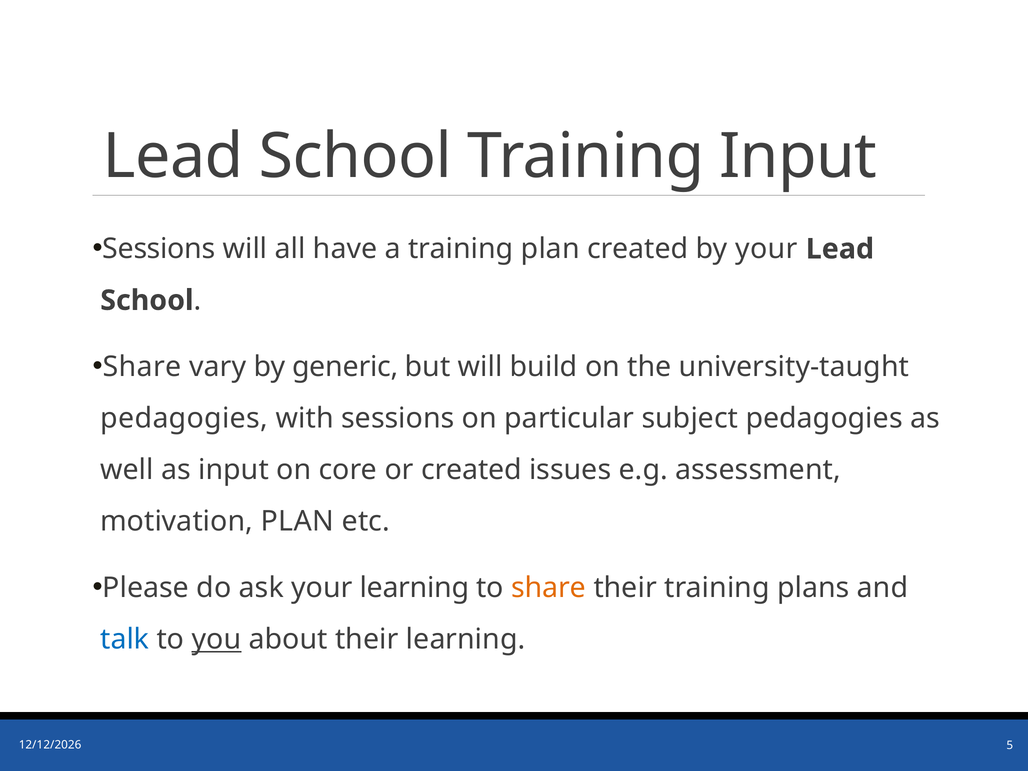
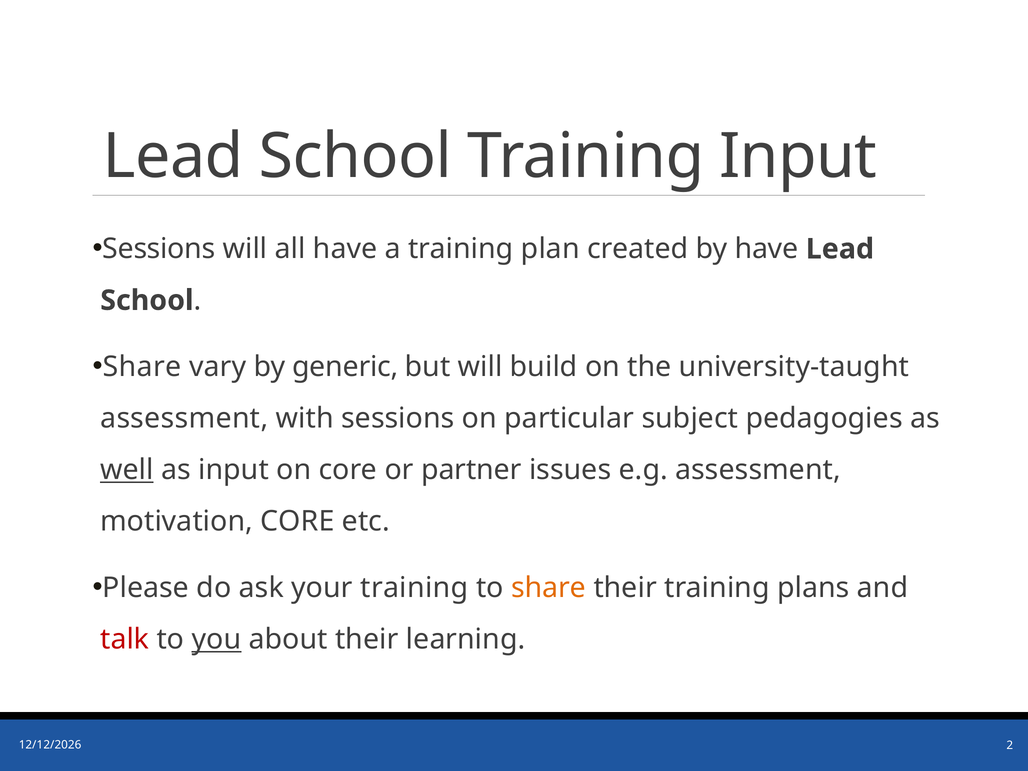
by your: your -> have
pedagogies at (184, 418): pedagogies -> assessment
well underline: none -> present
or created: created -> partner
motivation PLAN: PLAN -> CORE
your learning: learning -> training
talk colour: blue -> red
5: 5 -> 2
